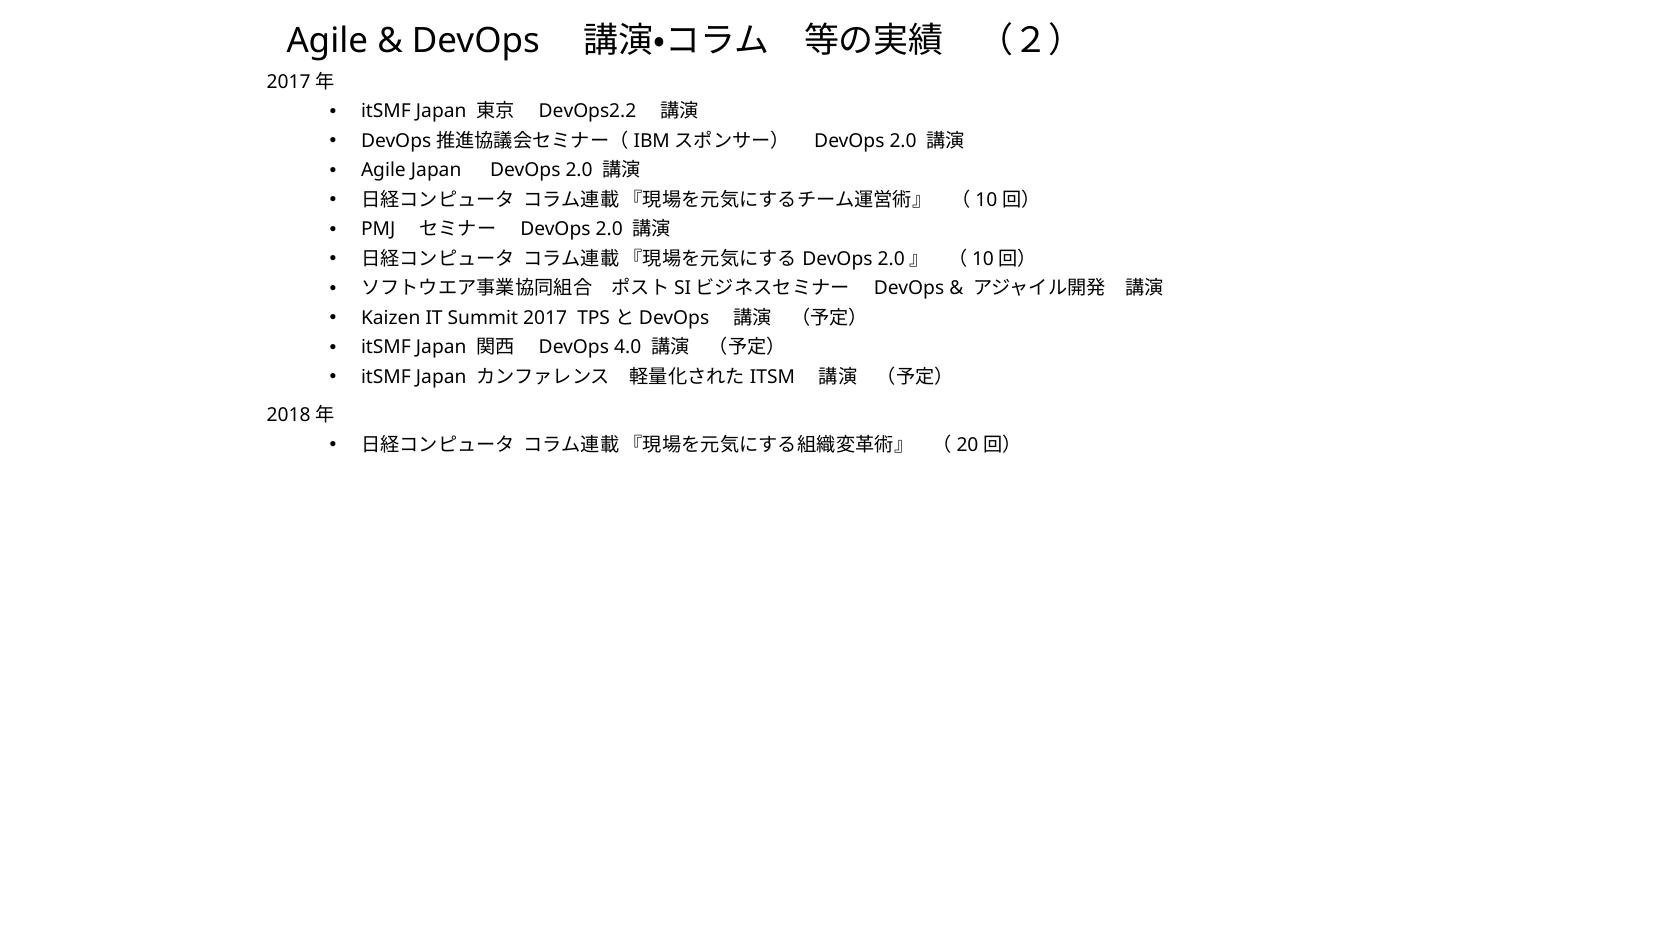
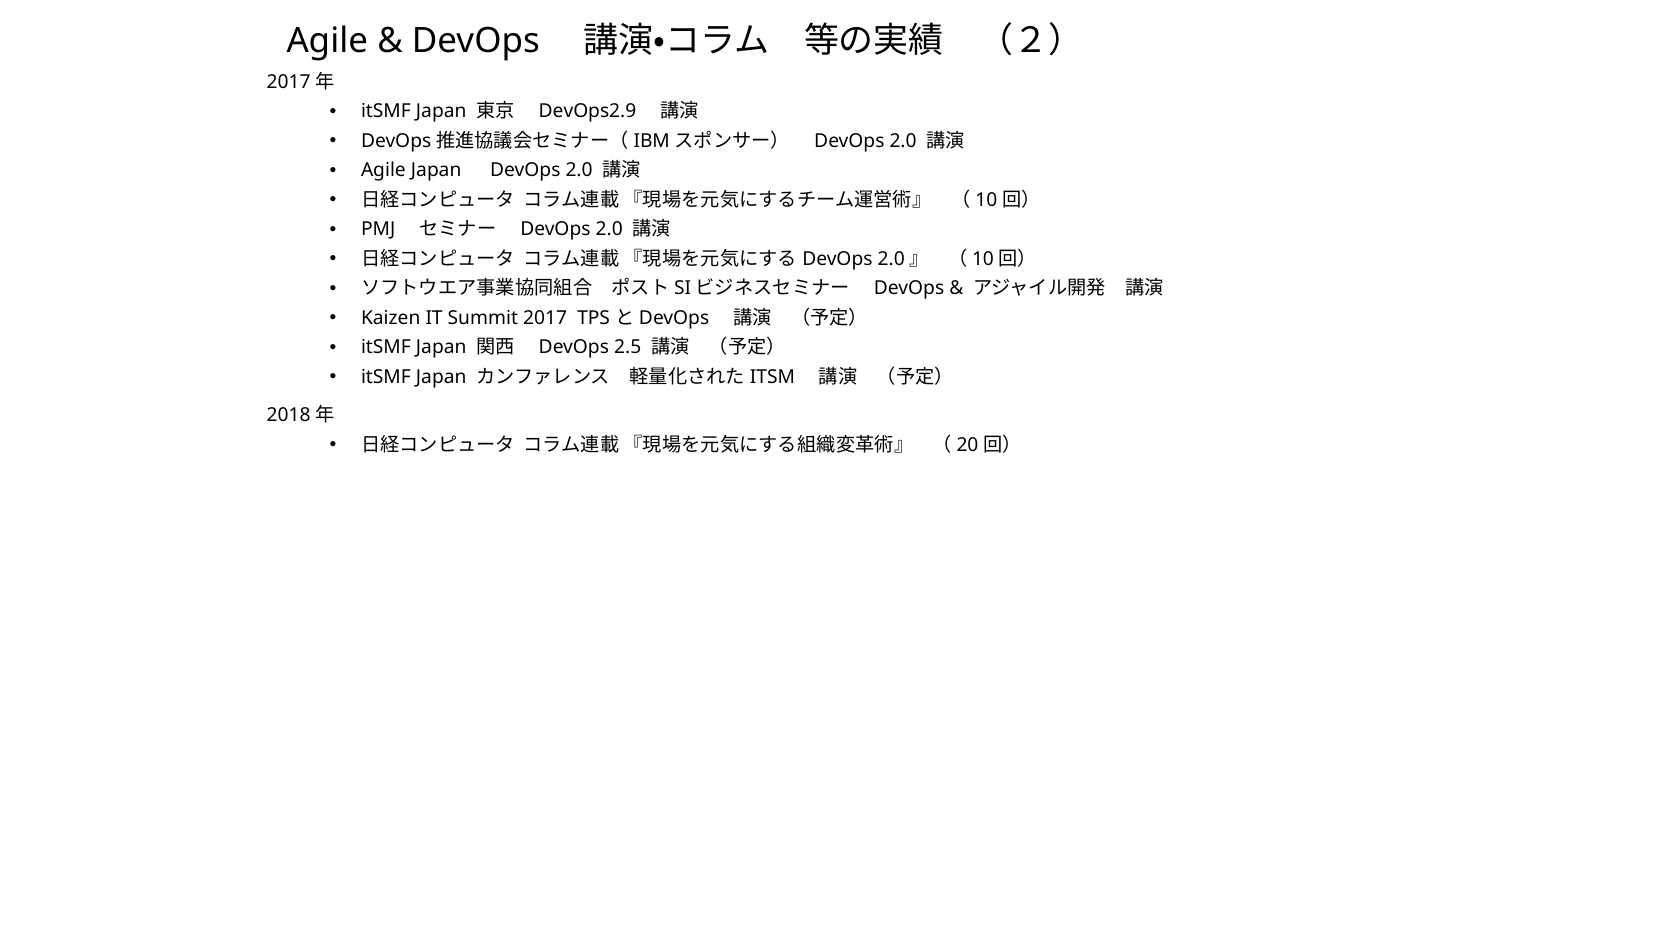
DevOps2.2: DevOps2.2 -> DevOps2.9
4.0: 4.0 -> 2.5
